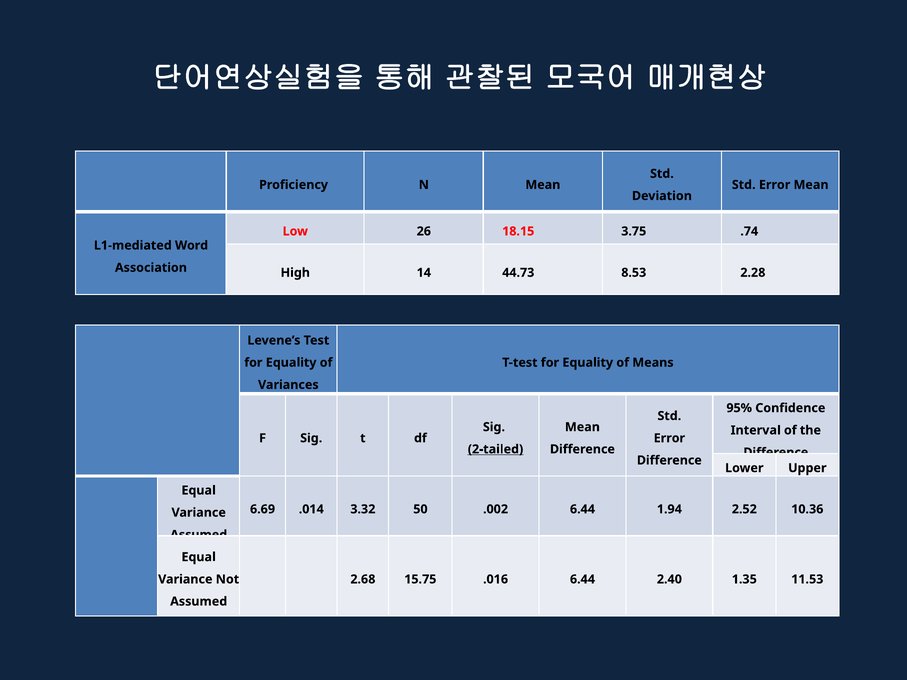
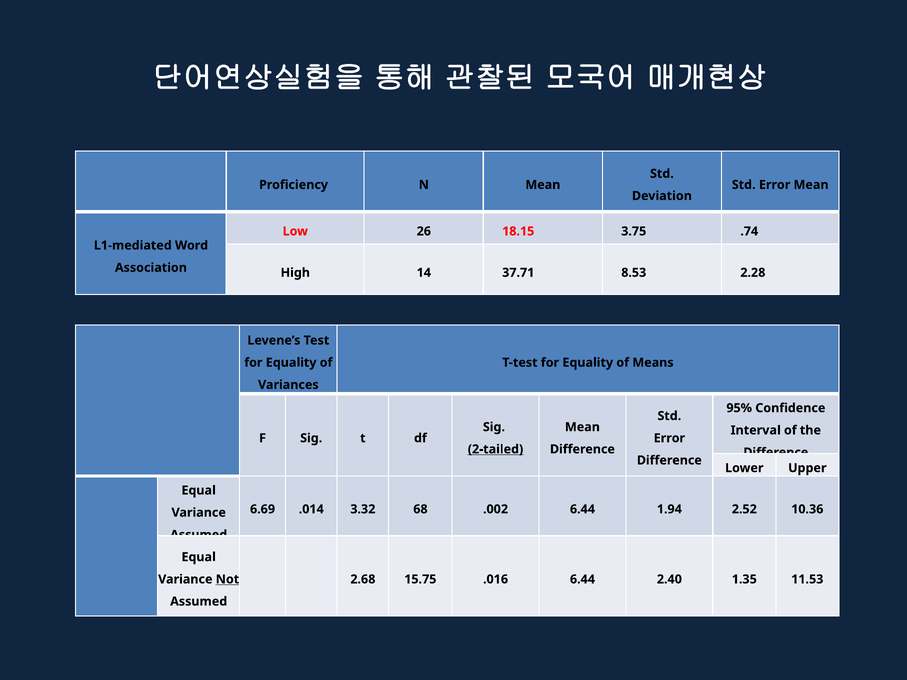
44.73: 44.73 -> 37.71
50: 50 -> 68
Not underline: none -> present
